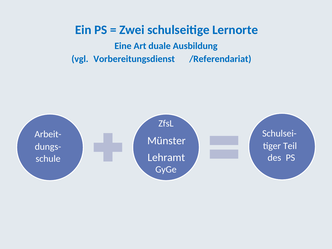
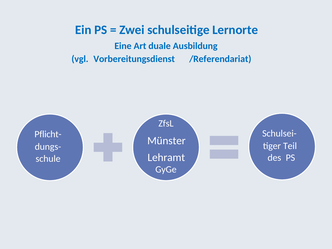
Arbeit-: Arbeit- -> Pflicht-
